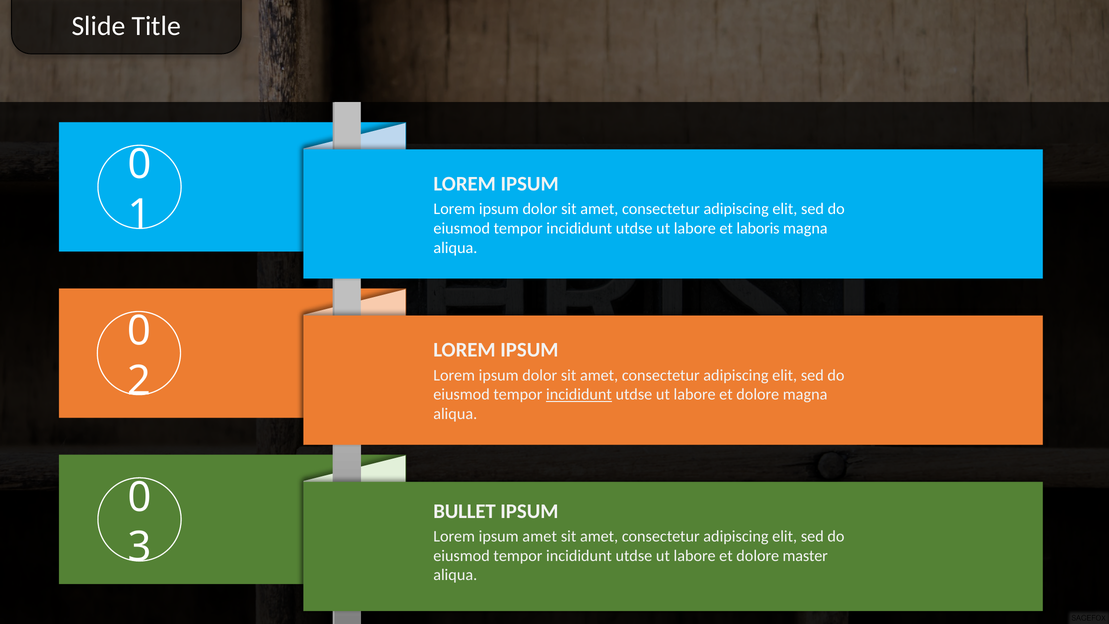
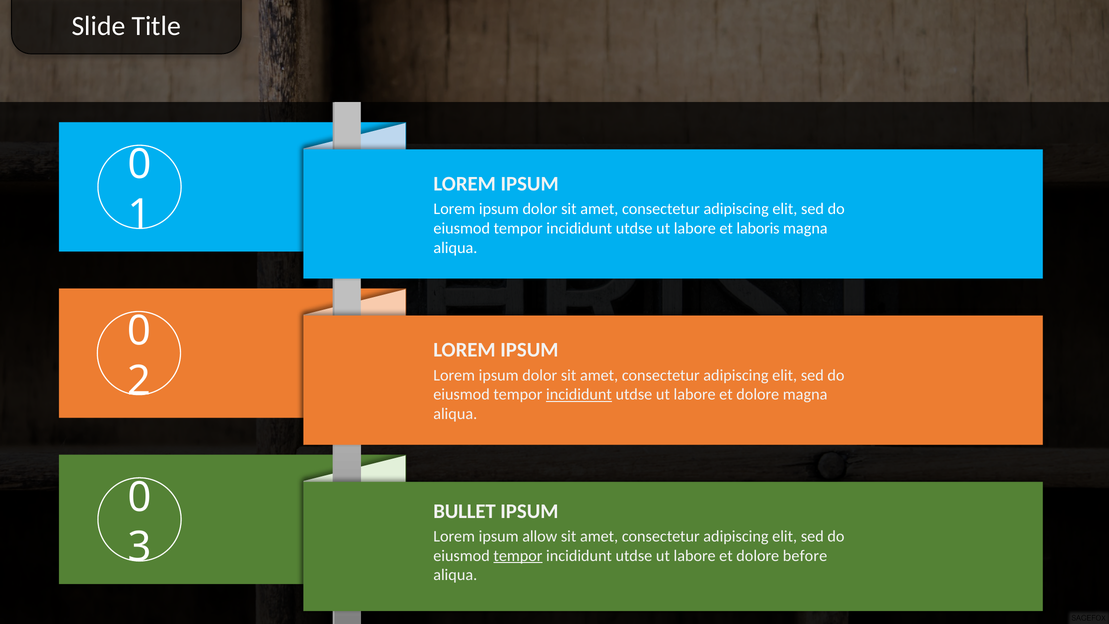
ipsum amet: amet -> allow
tempor at (518, 555) underline: none -> present
master: master -> before
